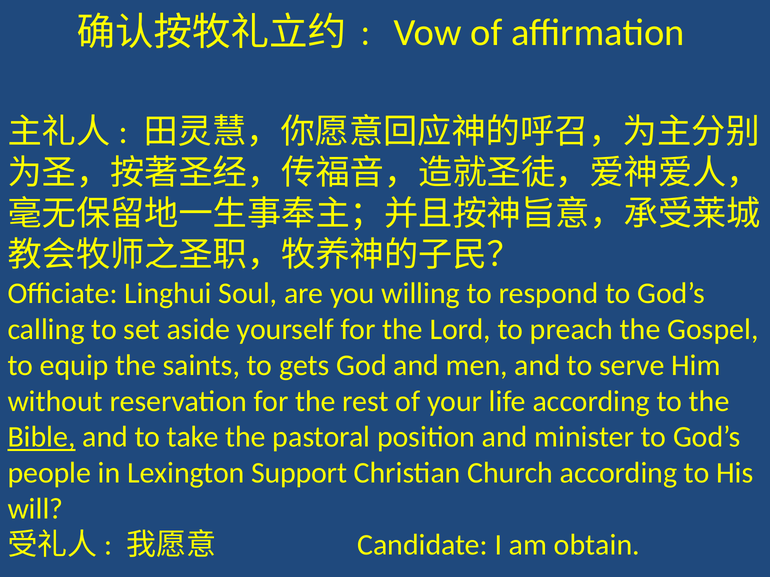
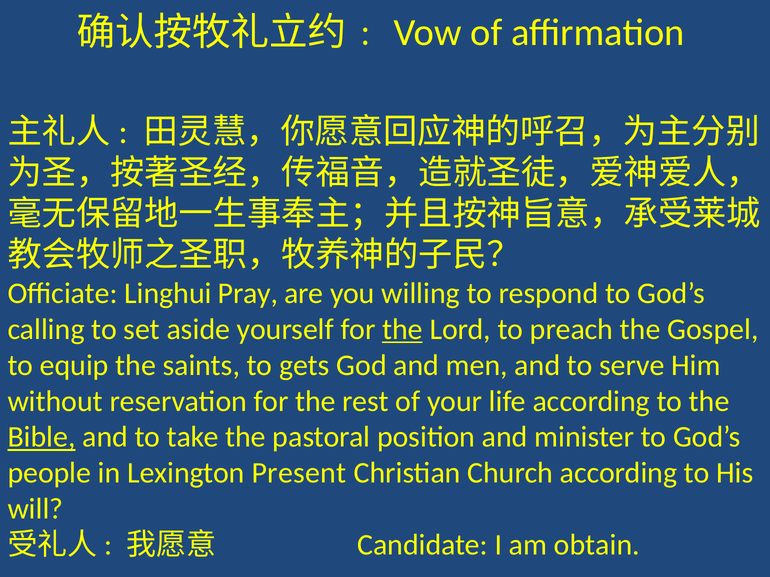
Soul: Soul -> Pray
the at (402, 330) underline: none -> present
Support: Support -> Present
